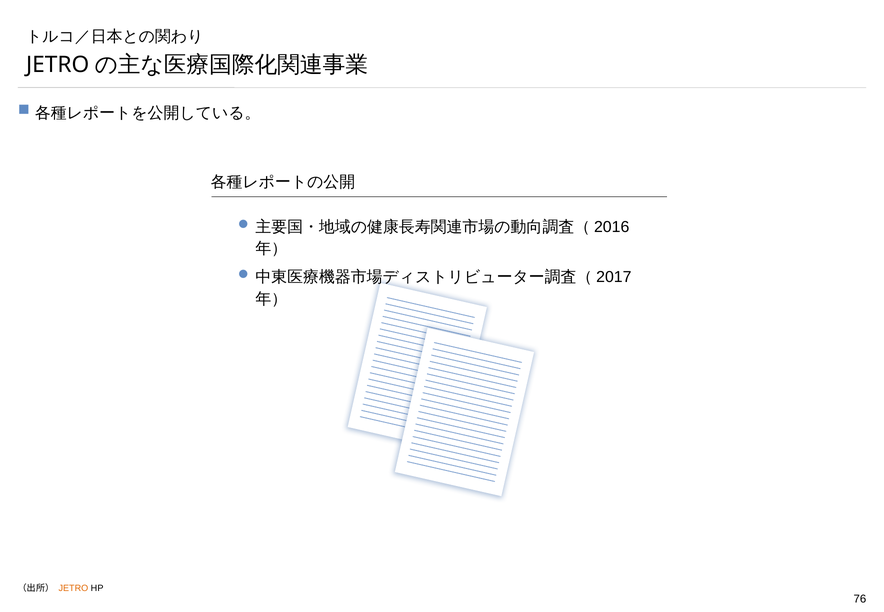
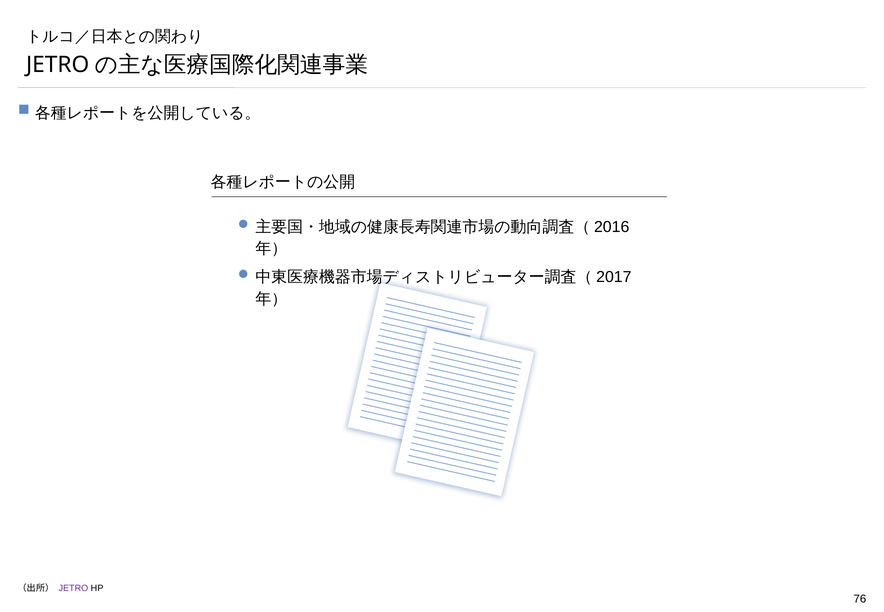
JETRO colour: orange -> purple
